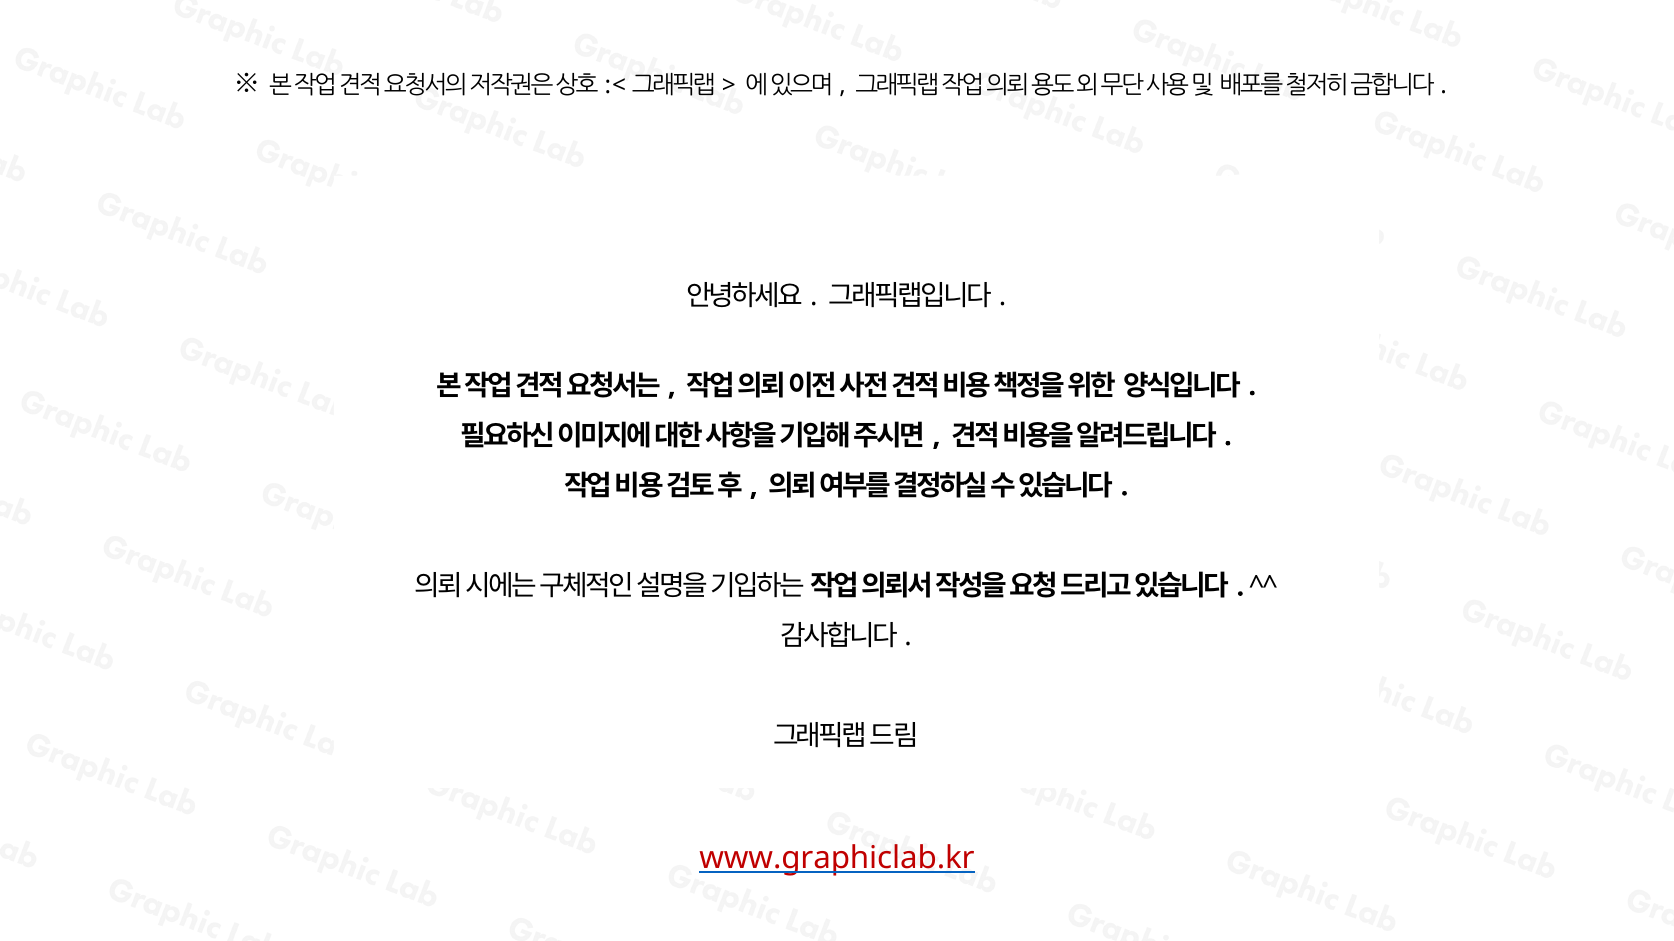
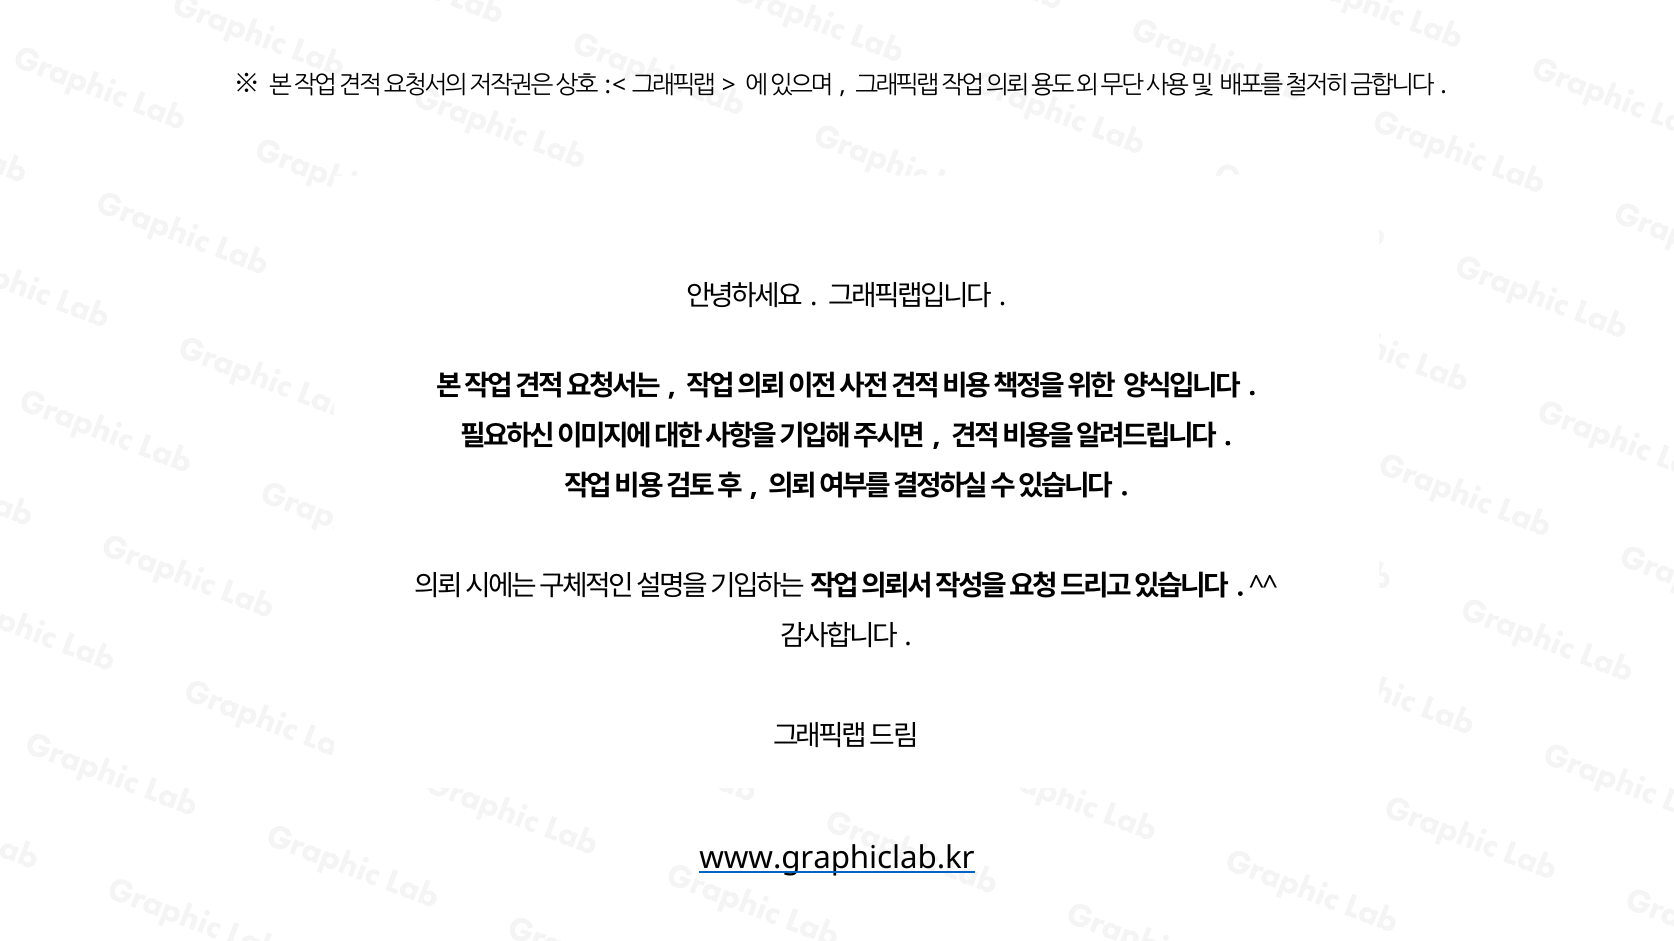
www.graphiclab.kr colour: red -> black
